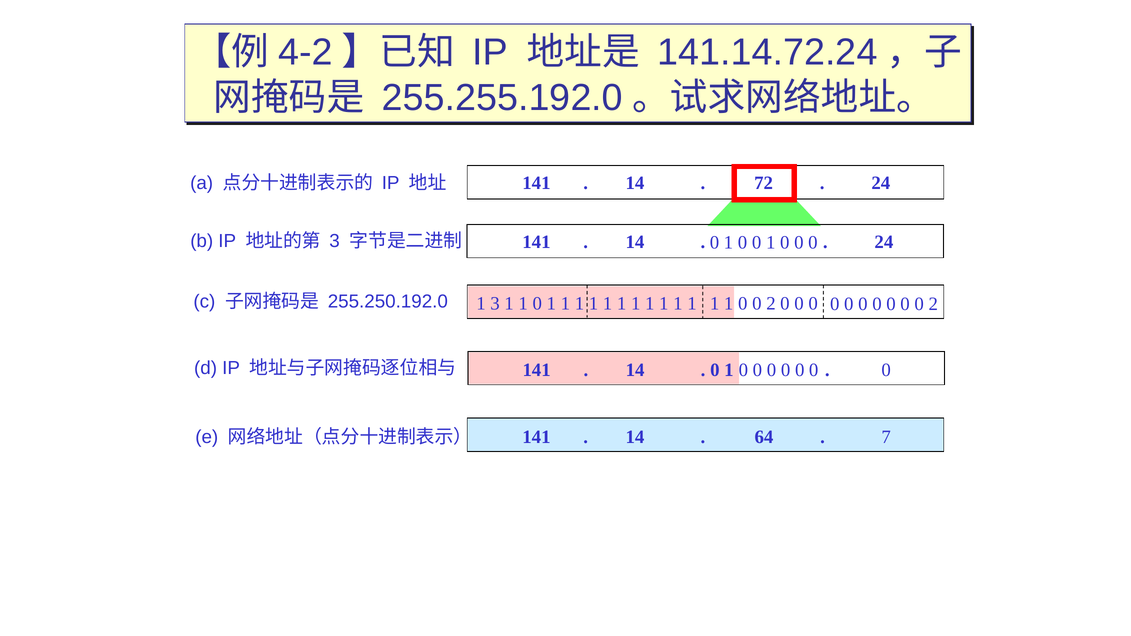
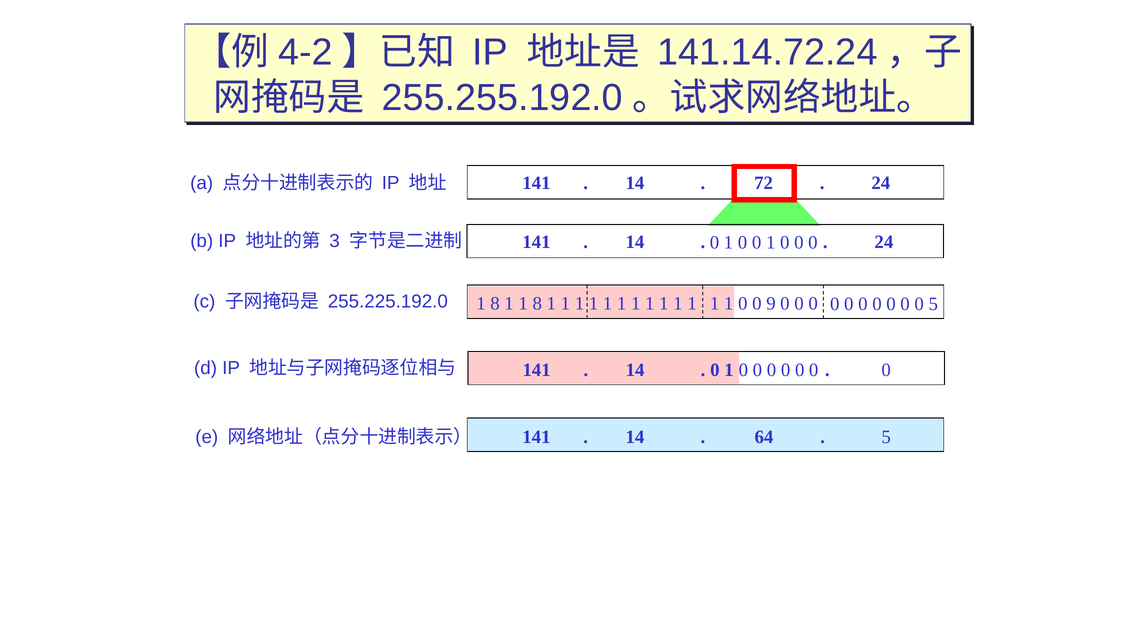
255.250.192.0: 255.250.192.0 -> 255.225.192.0
0 0 0 2: 2 -> 5
3 at (495, 304): 3 -> 8
0 at (537, 304): 0 -> 8
1 0 0 2: 2 -> 9
7 at (886, 437): 7 -> 5
